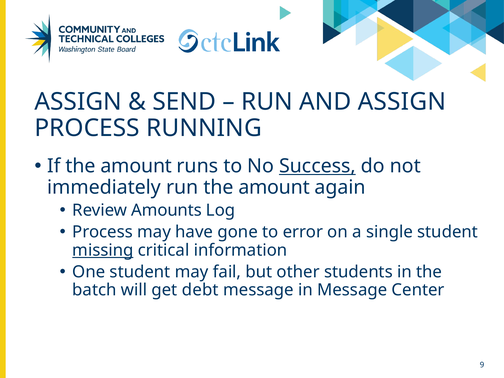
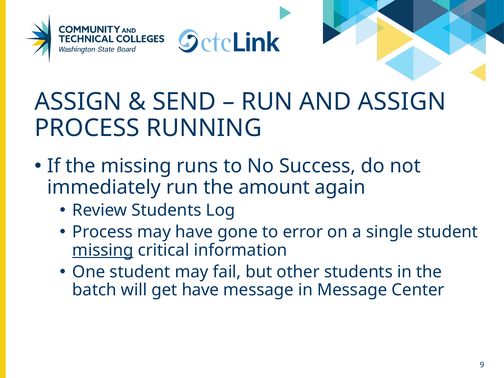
If the amount: amount -> missing
Success underline: present -> none
Review Amounts: Amounts -> Students
get debt: debt -> have
